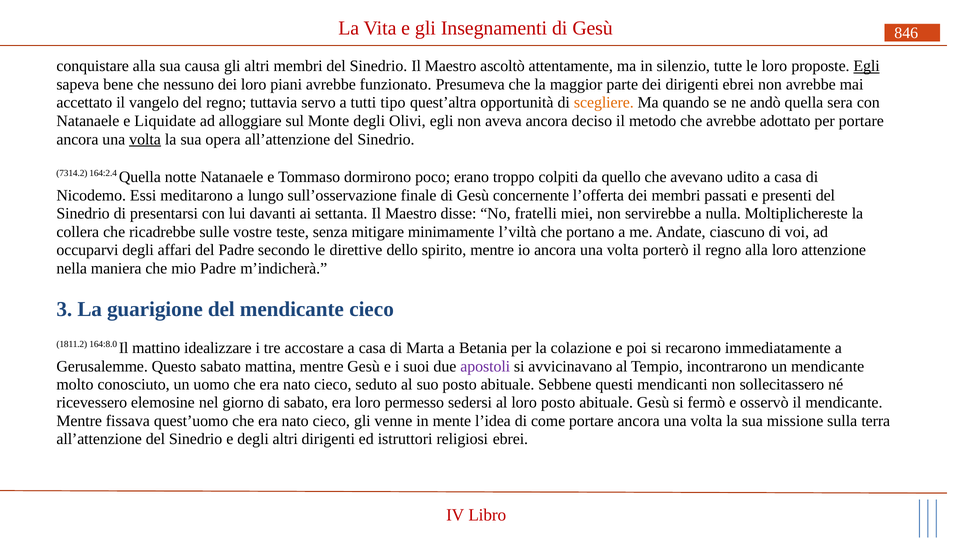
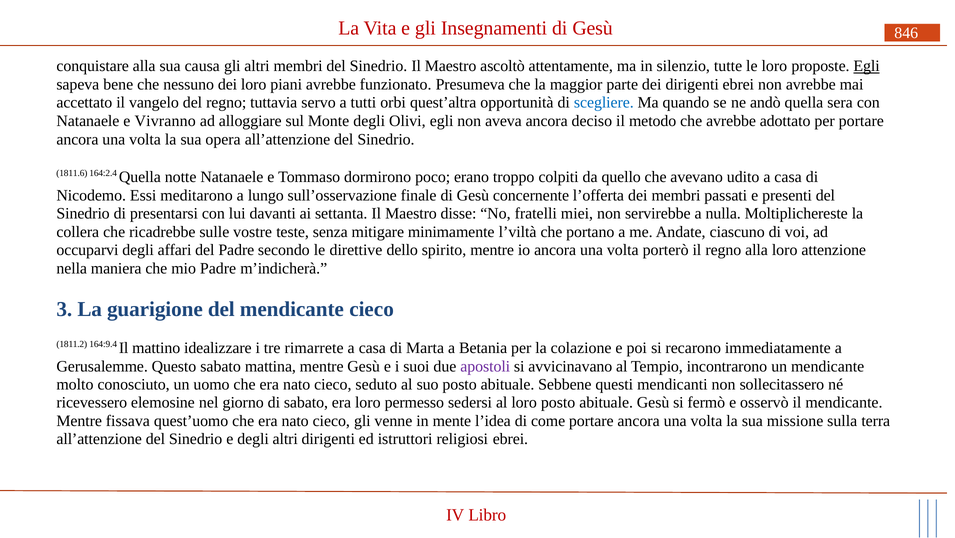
tipo: tipo -> orbi
scegliere colour: orange -> blue
Liquidate: Liquidate -> Vivranno
volta at (145, 139) underline: present -> none
7314.2: 7314.2 -> 1811.6
164:8.0: 164:8.0 -> 164:9.4
accostare: accostare -> rimarrete
